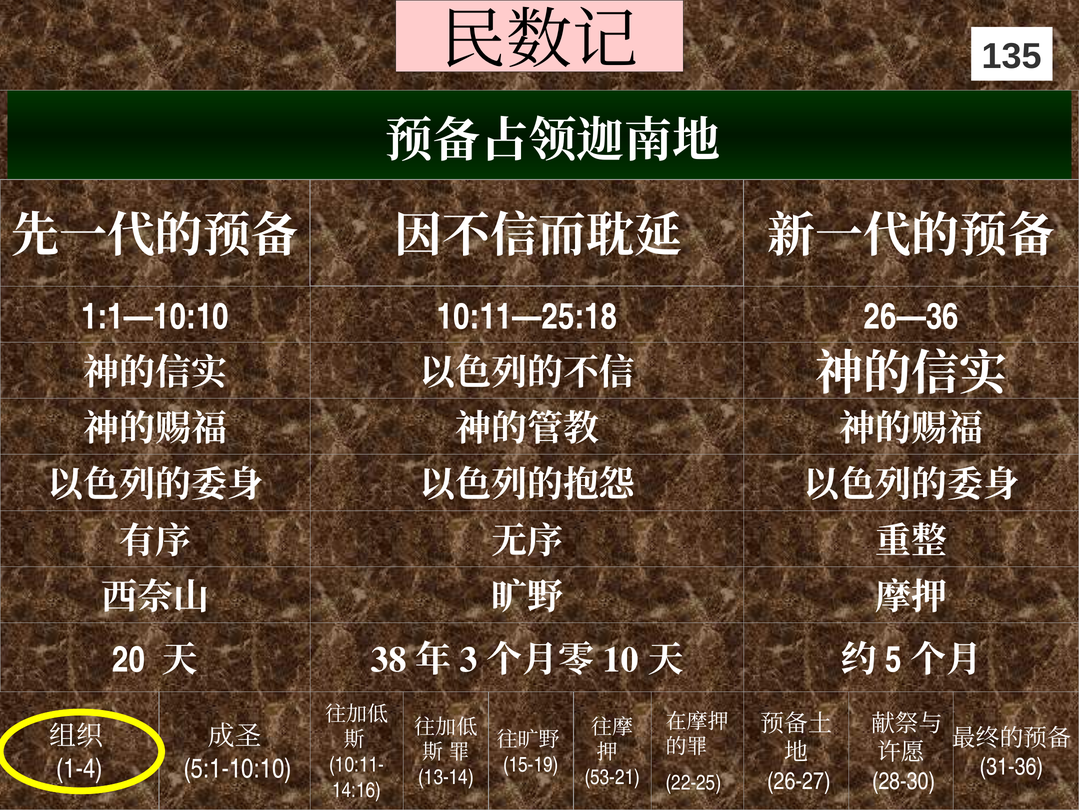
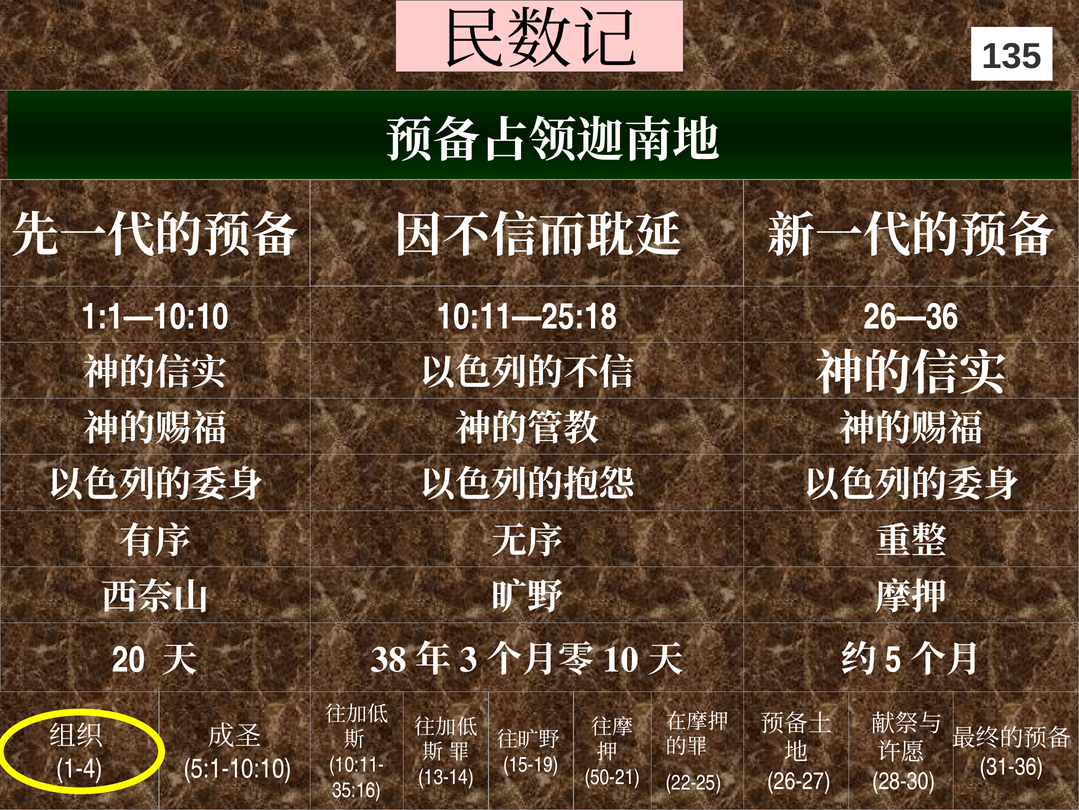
53-21: 53-21 -> 50-21
14:16: 14:16 -> 35:16
